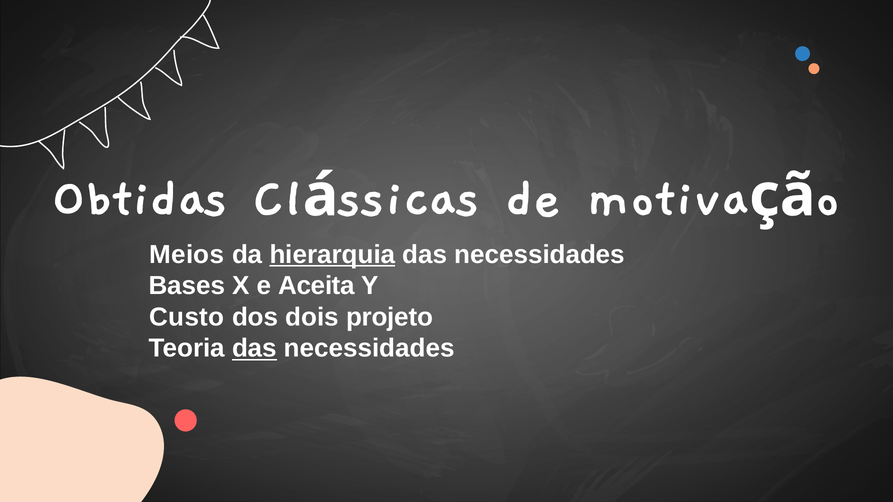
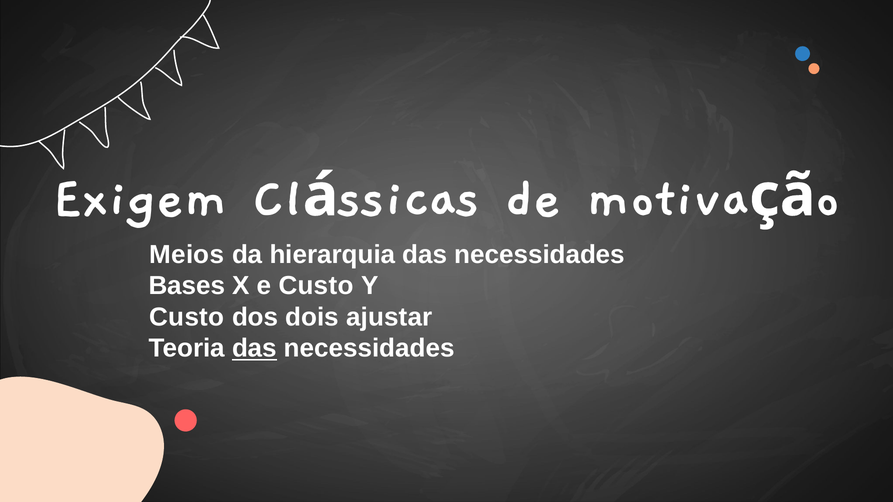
Obtidas: Obtidas -> Exigem
hierarquia underline: present -> none
e Aceita: Aceita -> Custo
projeto: projeto -> ajustar
